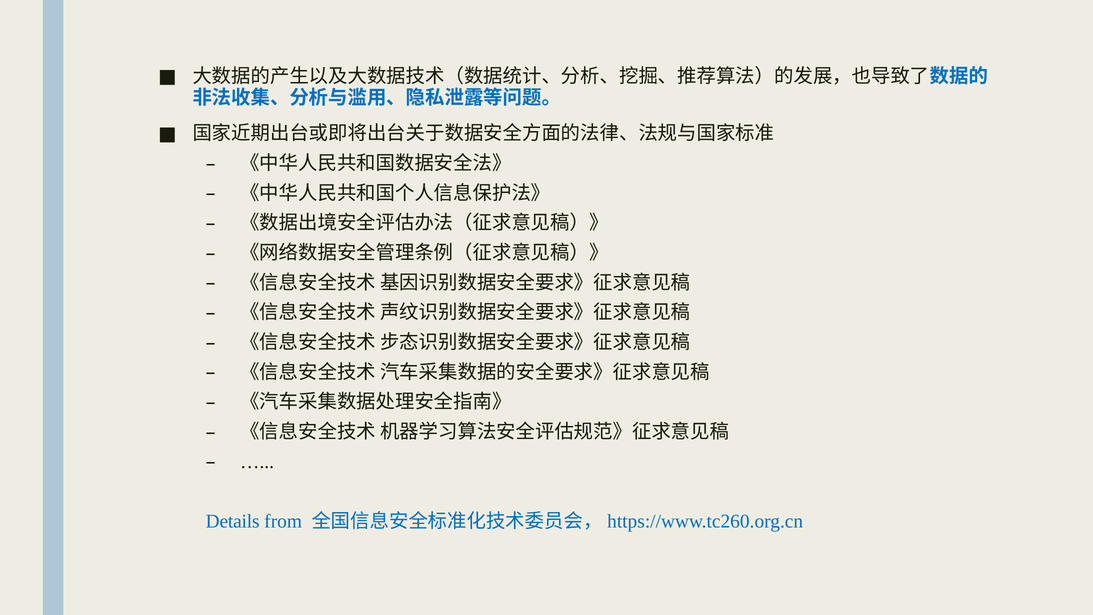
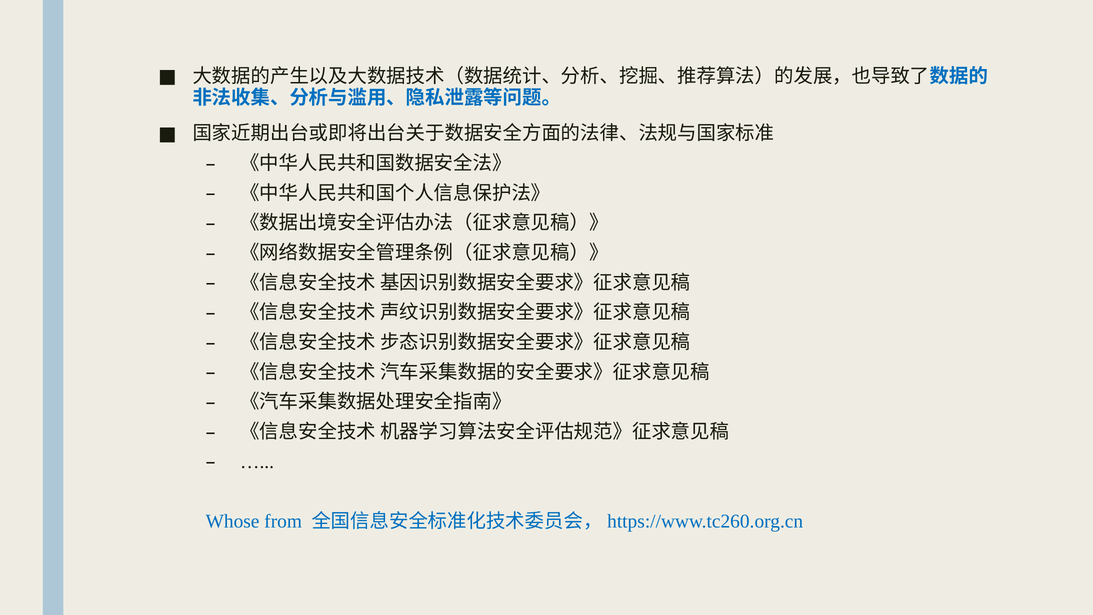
Details: Details -> Whose
